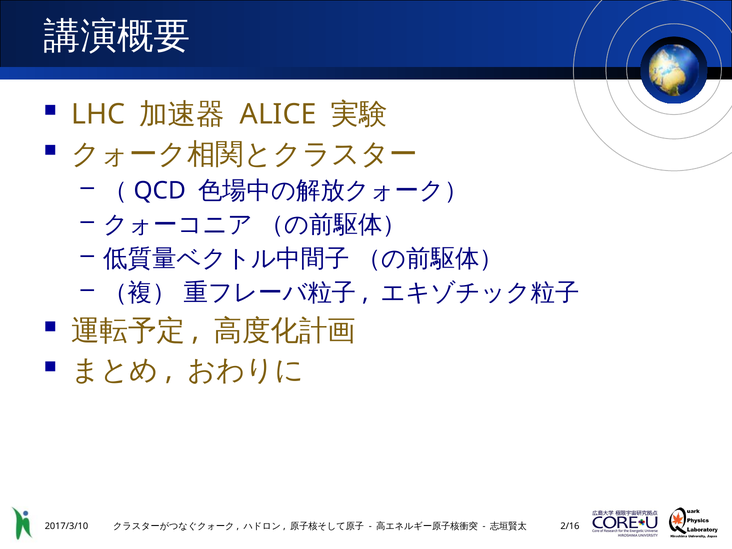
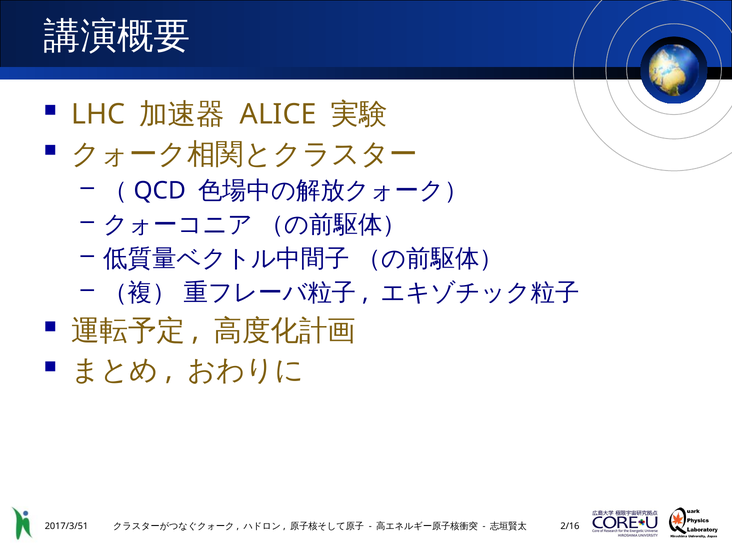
2017/3/10: 2017/3/10 -> 2017/3/51
